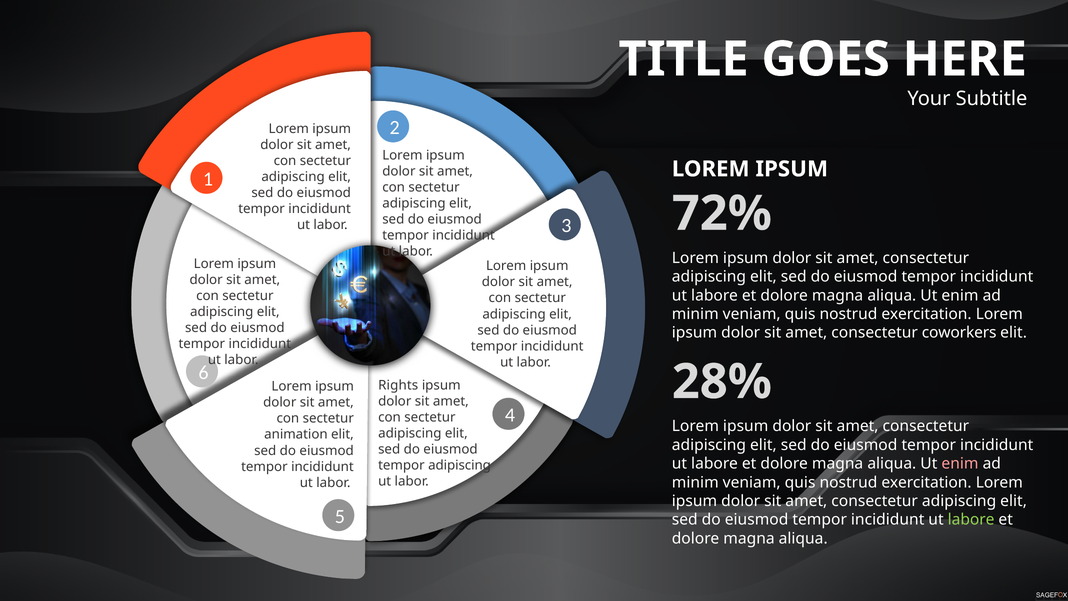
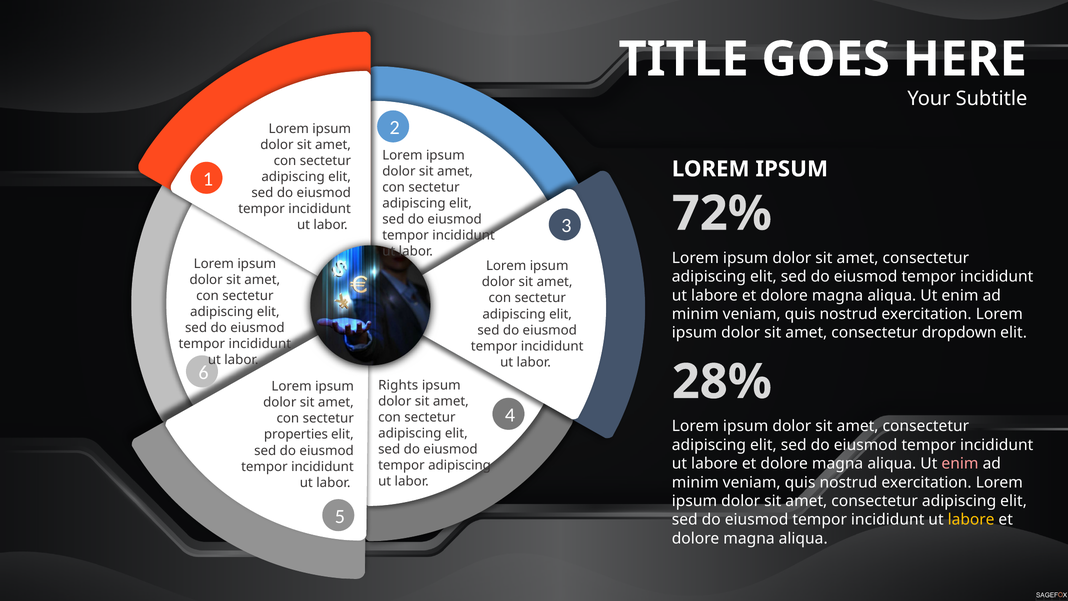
coworkers: coworkers -> dropdown
animation: animation -> properties
labore at (971, 520) colour: light green -> yellow
